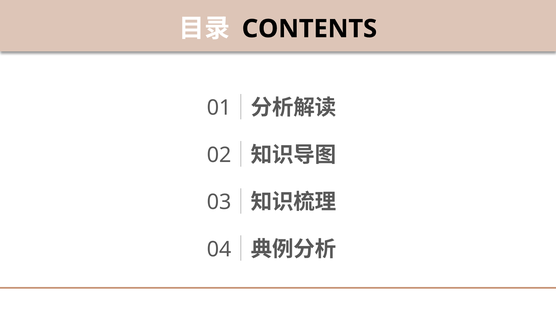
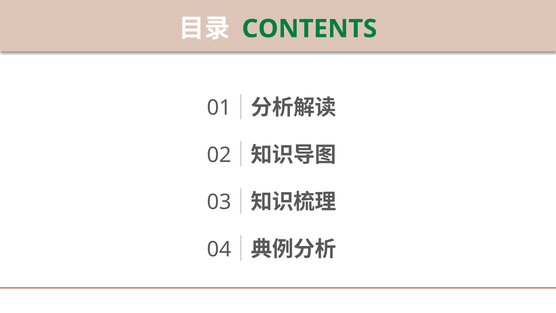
CONTENTS colour: black -> green
